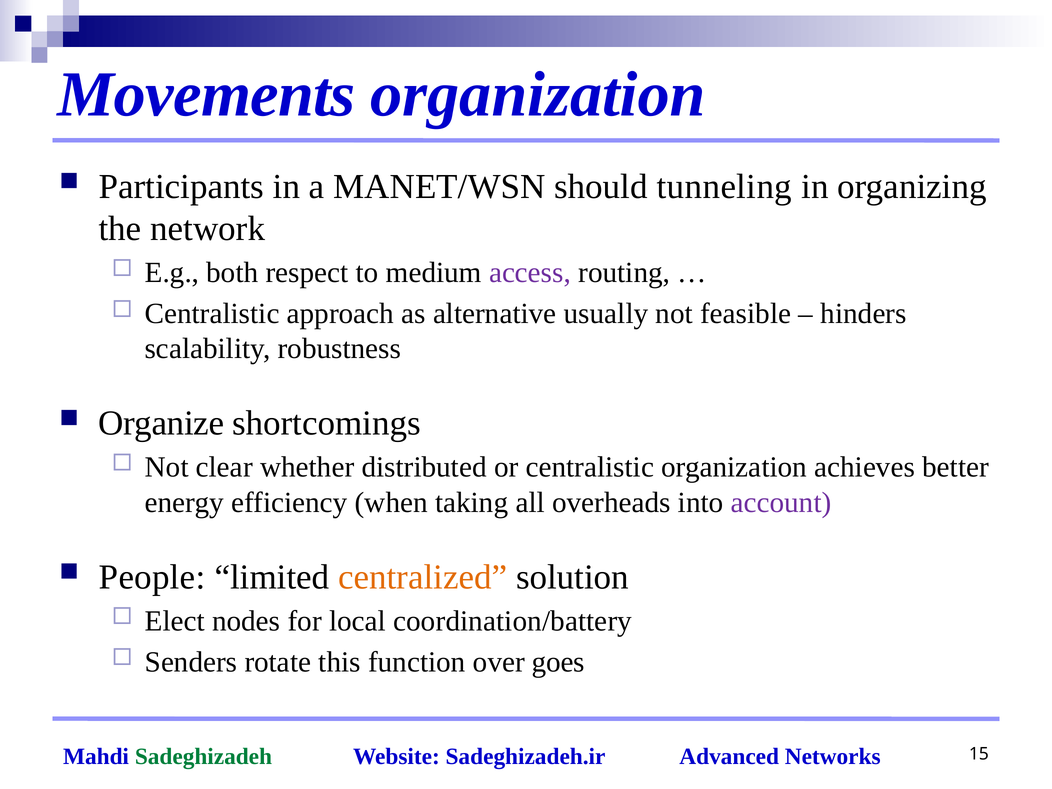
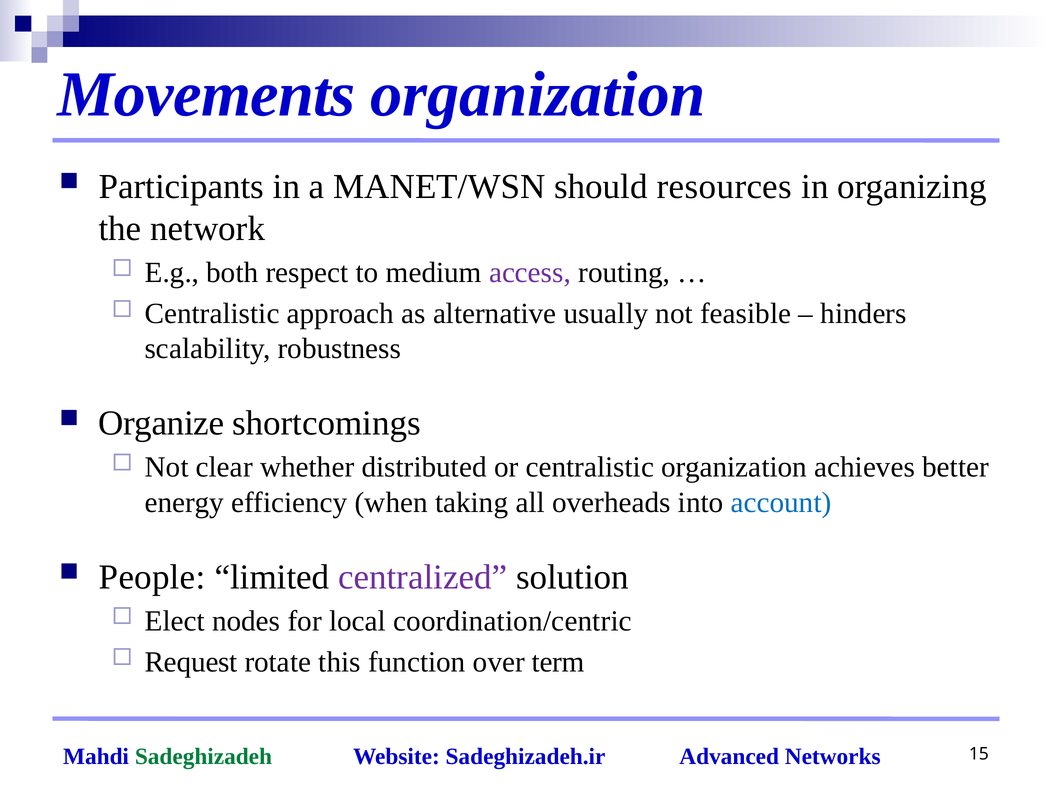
tunneling: tunneling -> resources
account colour: purple -> blue
centralized colour: orange -> purple
coordination/battery: coordination/battery -> coordination/centric
Senders: Senders -> Request
goes: goes -> term
